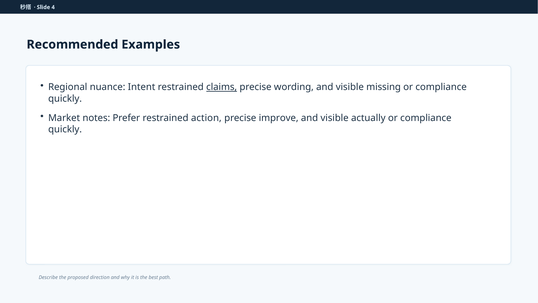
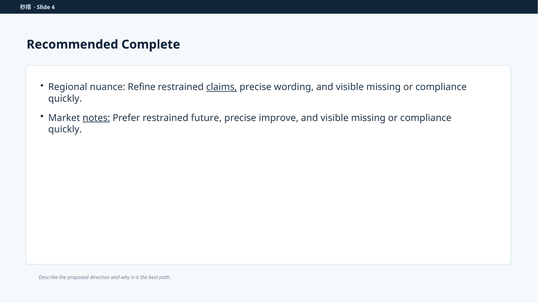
Examples: Examples -> Complete
Intent: Intent -> Refine
notes underline: none -> present
action: action -> future
actually at (368, 118): actually -> missing
